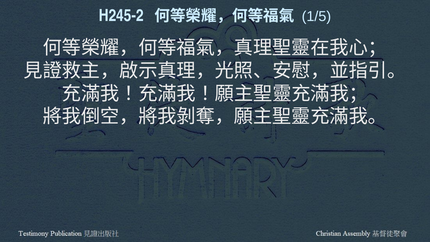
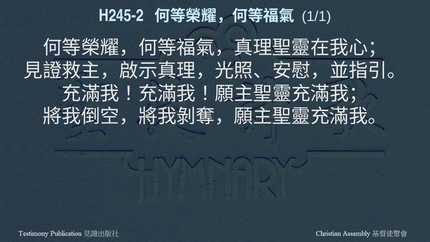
1/5: 1/5 -> 1/1
